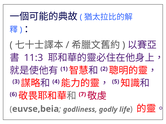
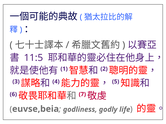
11:3: 11:3 -> 11:5
